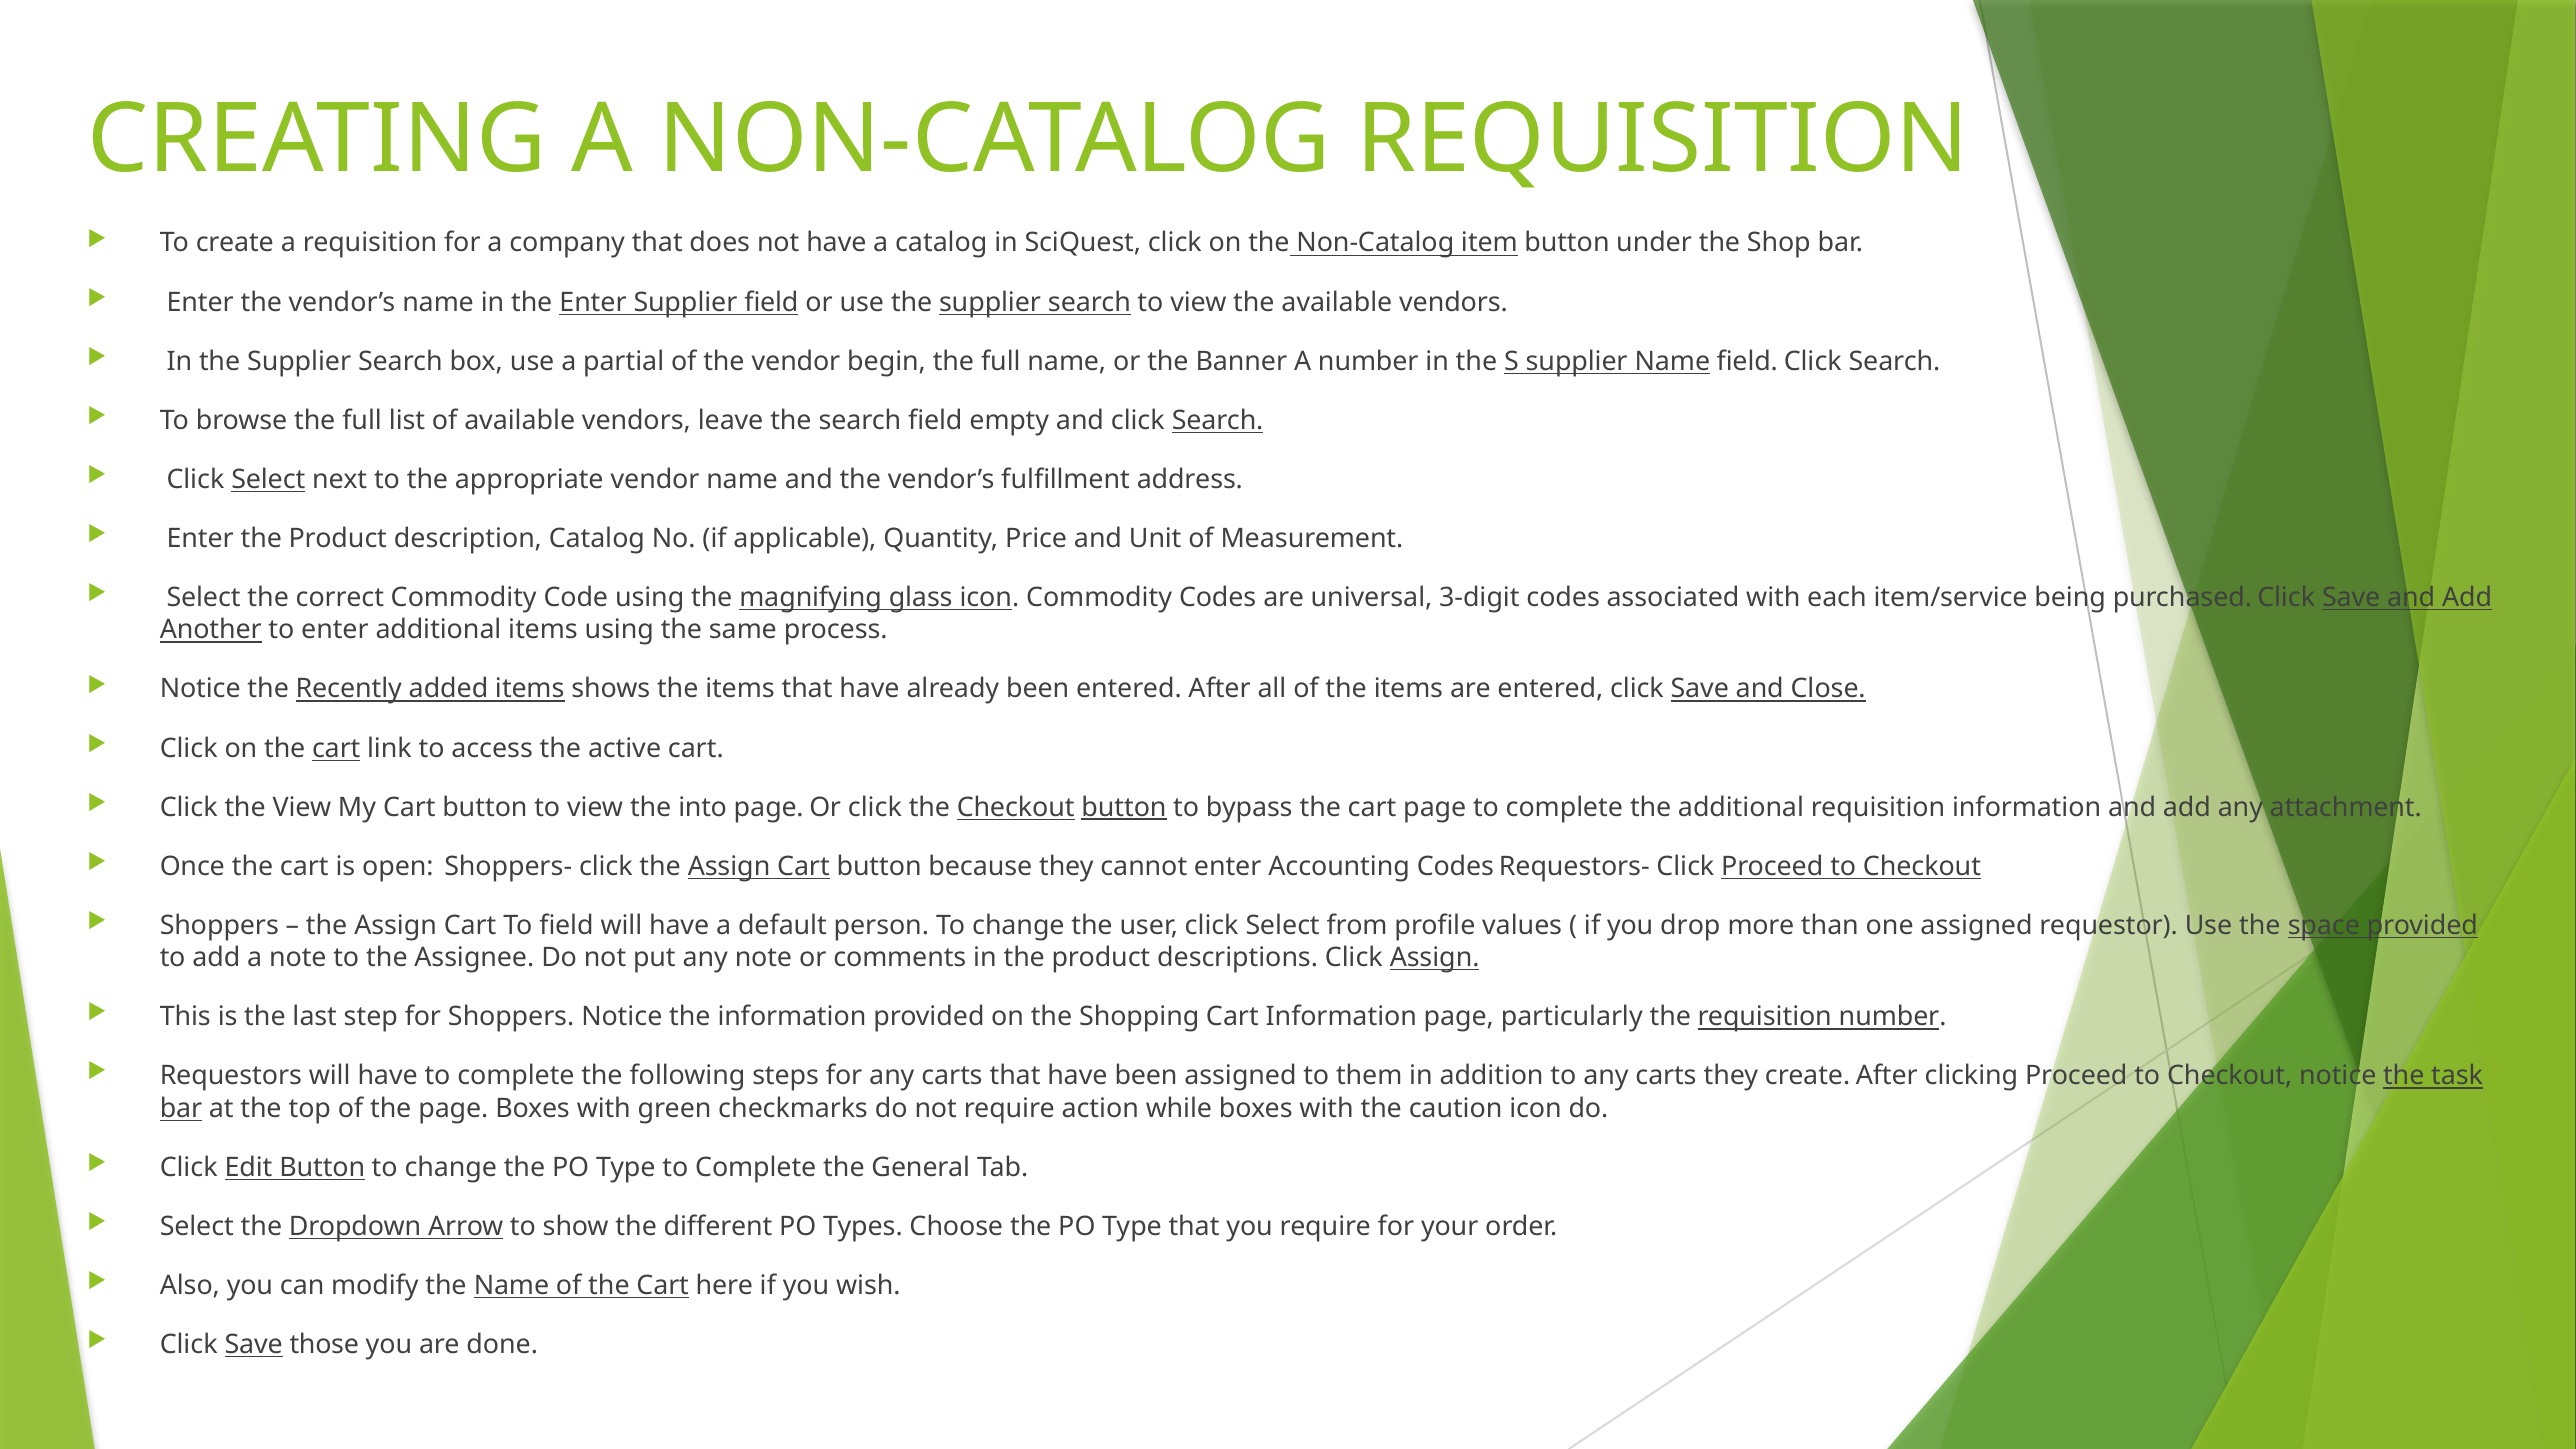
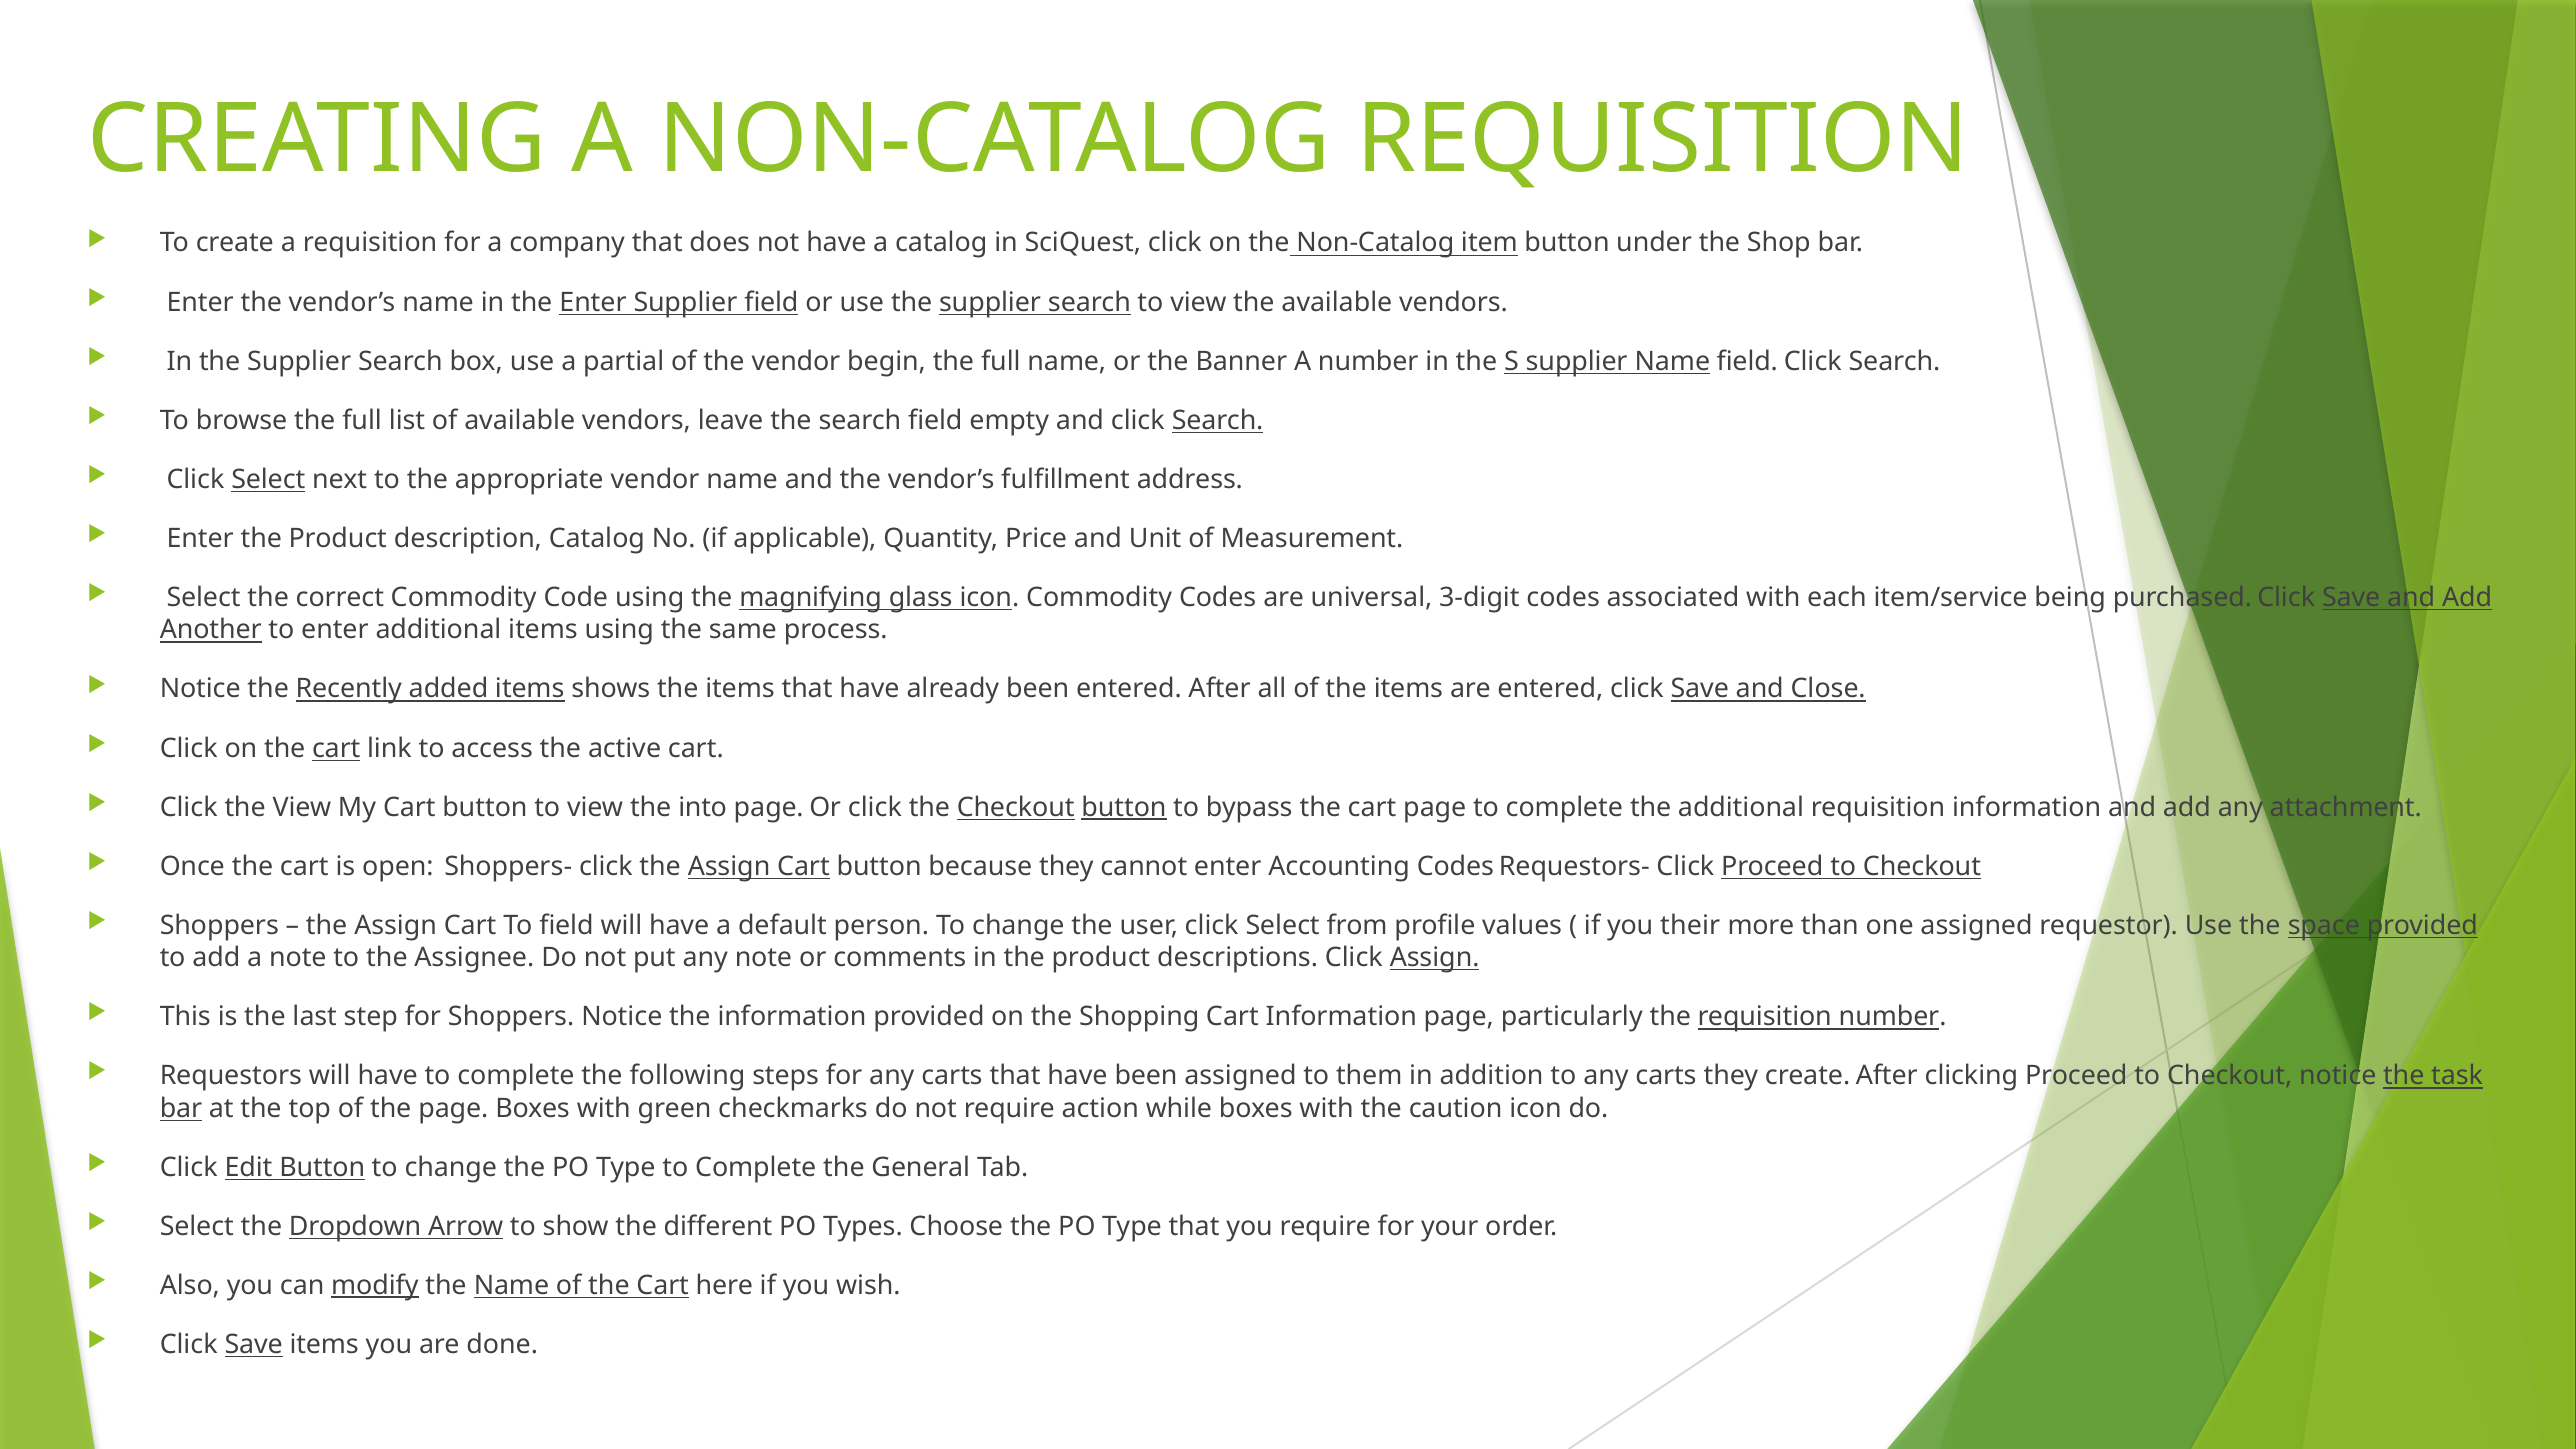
drop: drop -> their
modify underline: none -> present
Save those: those -> items
